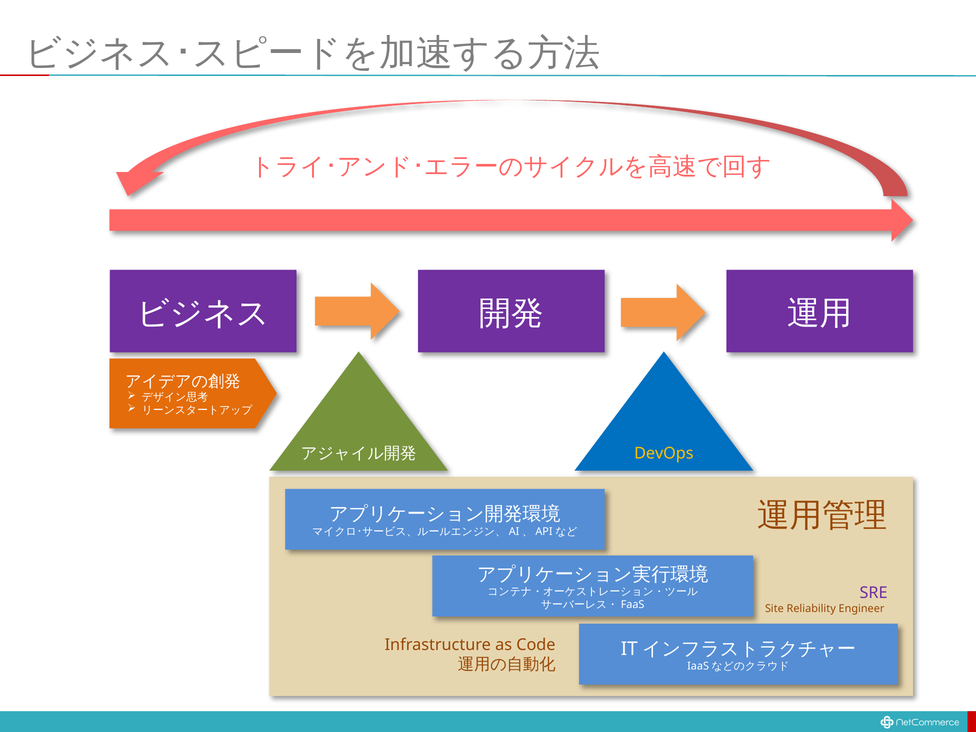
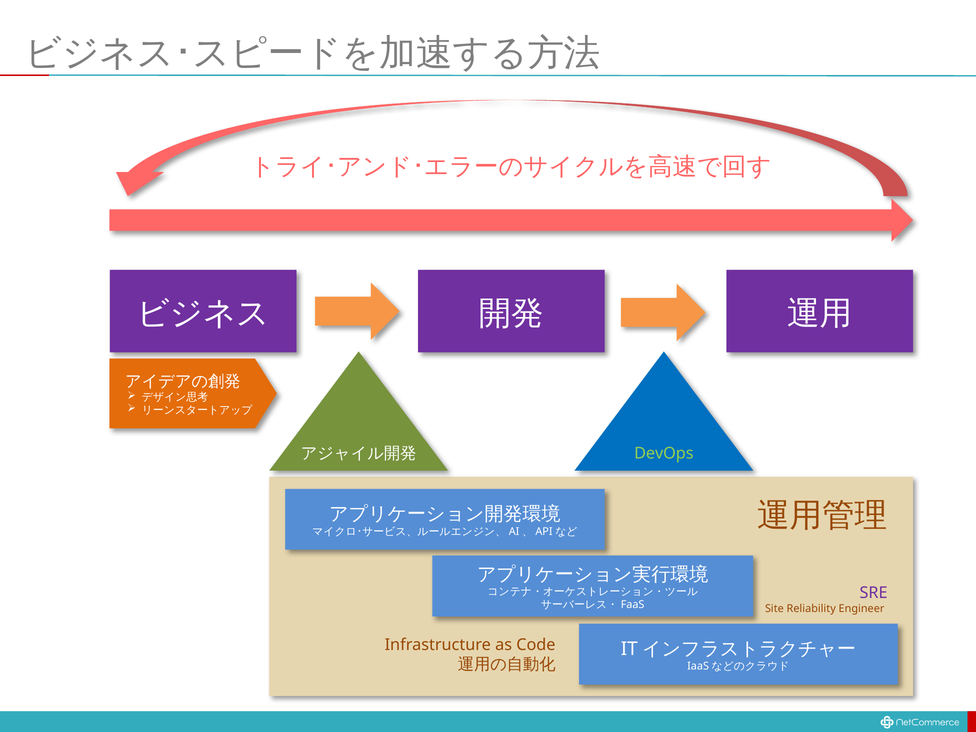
DevOps colour: yellow -> light green
